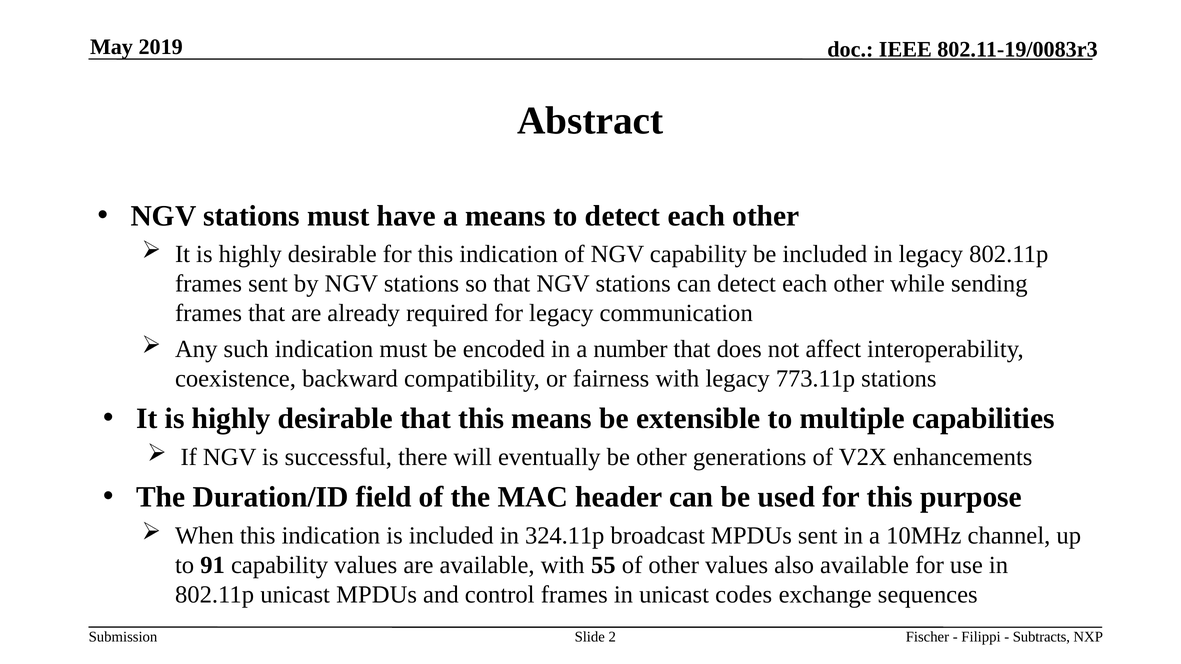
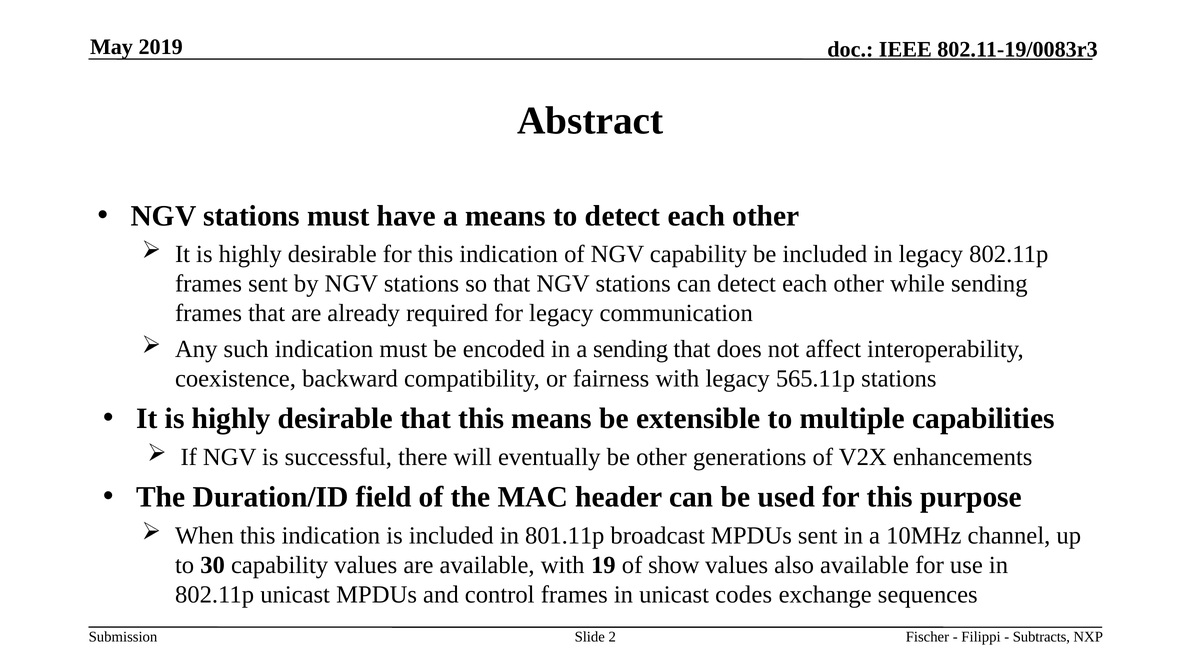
a number: number -> sending
773.11p: 773.11p -> 565.11p
324.11p: 324.11p -> 801.11p
91: 91 -> 30
55: 55 -> 19
of other: other -> show
